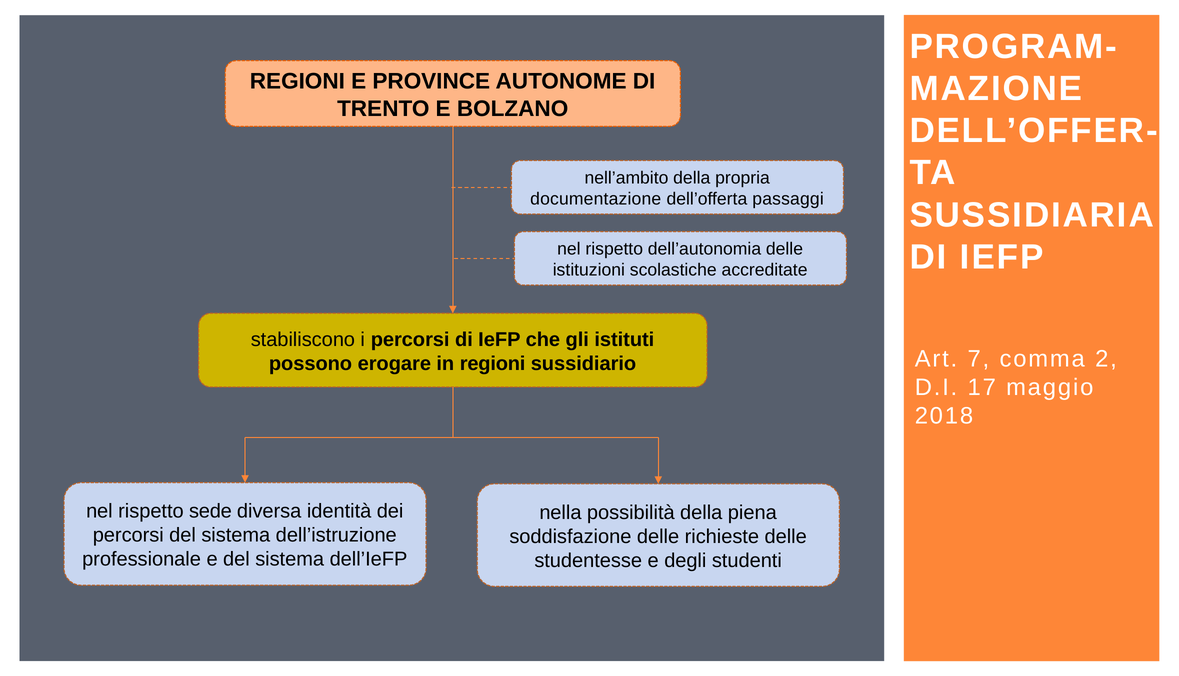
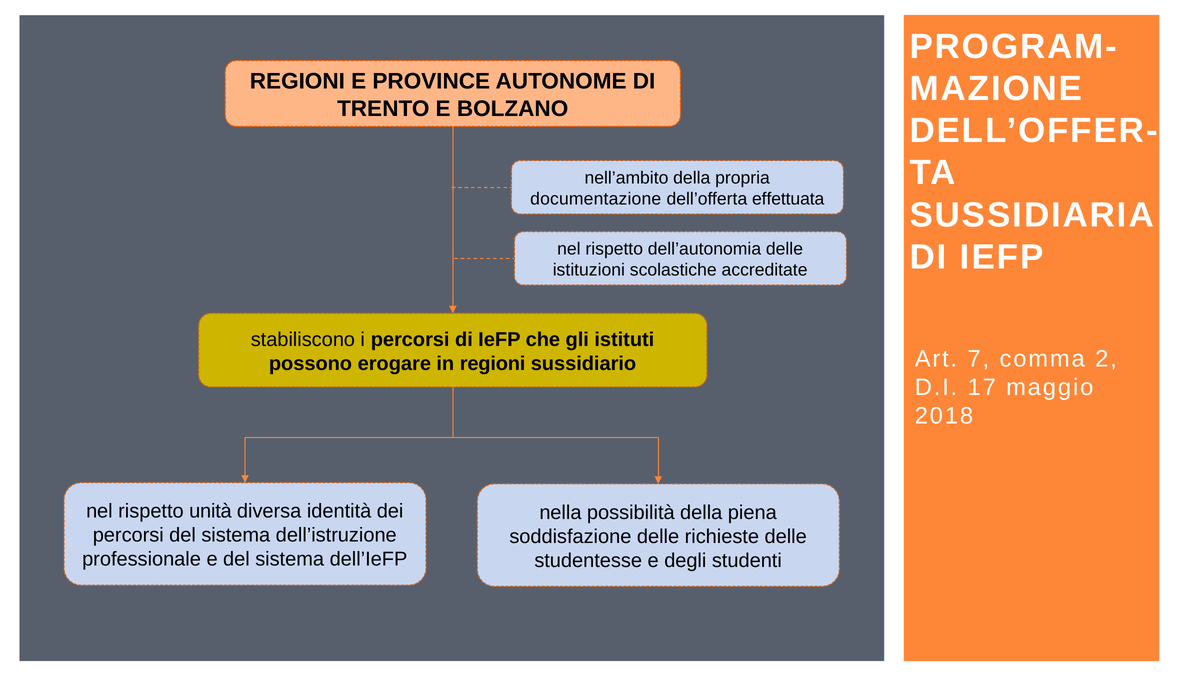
passaggi: passaggi -> effettuata
sede: sede -> unità
